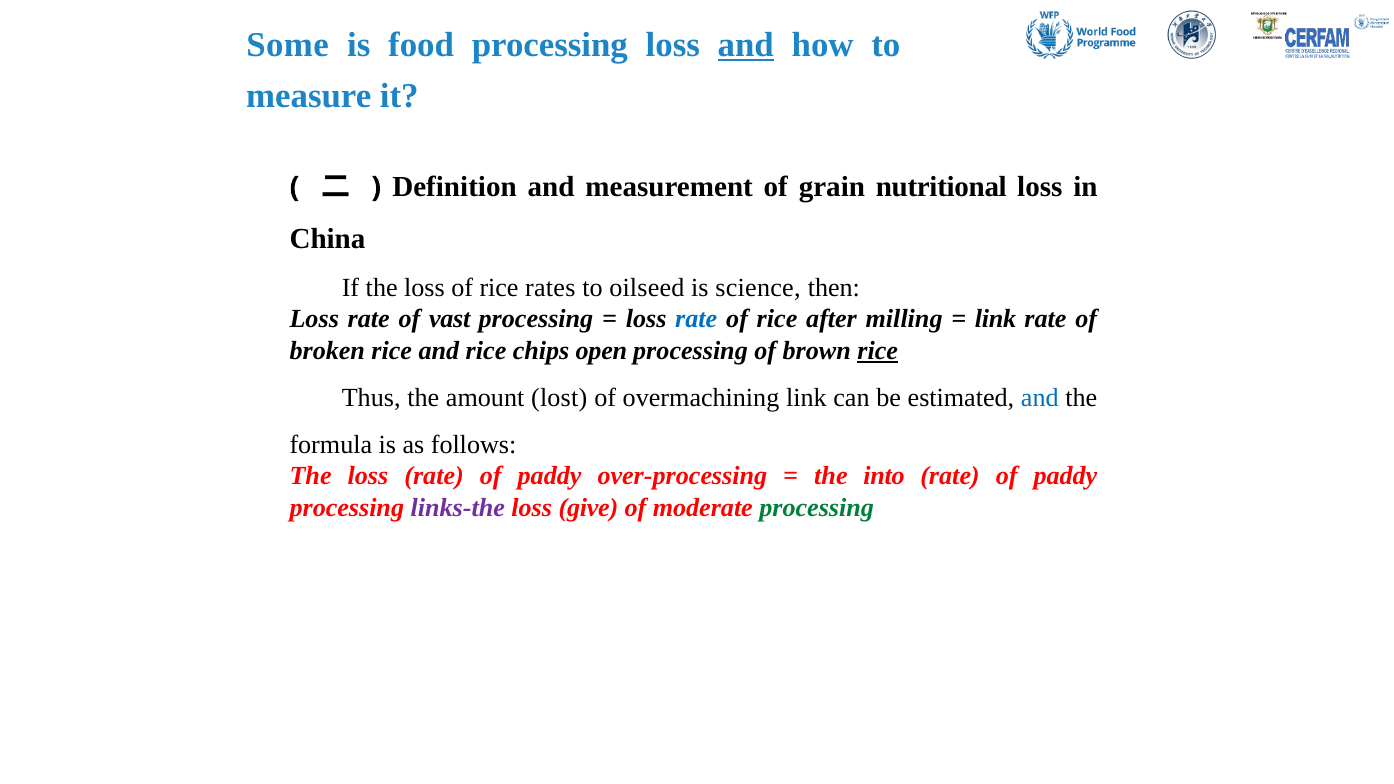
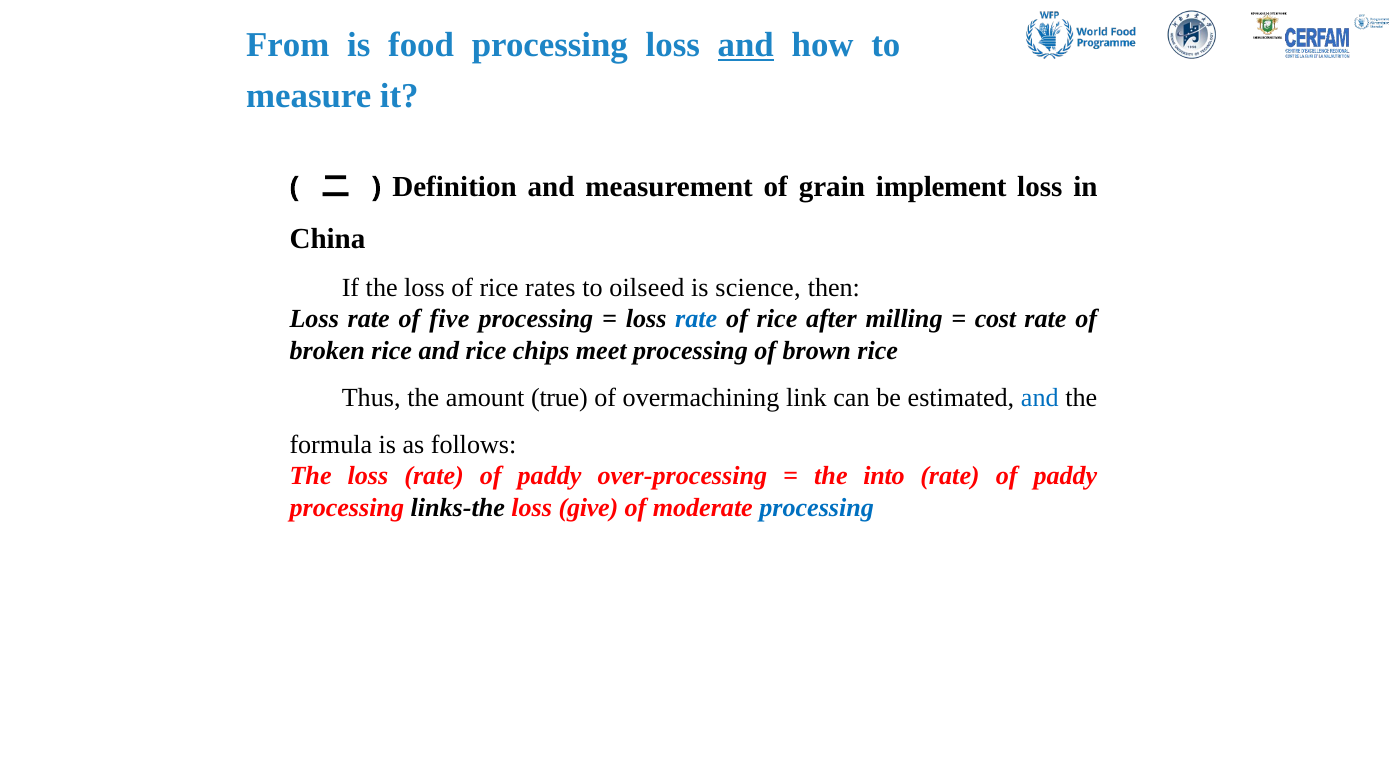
Some: Some -> From
nutritional: nutritional -> implement
vast: vast -> five
link at (995, 319): link -> cost
open: open -> meet
rice at (878, 351) underline: present -> none
lost: lost -> true
links-the colour: purple -> black
processing at (817, 507) colour: green -> blue
